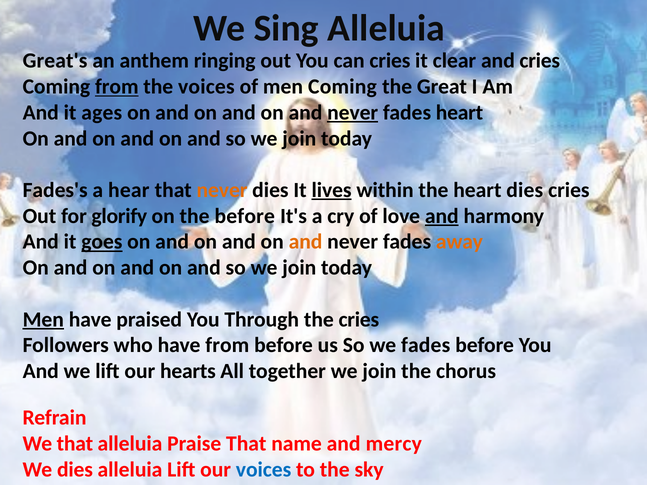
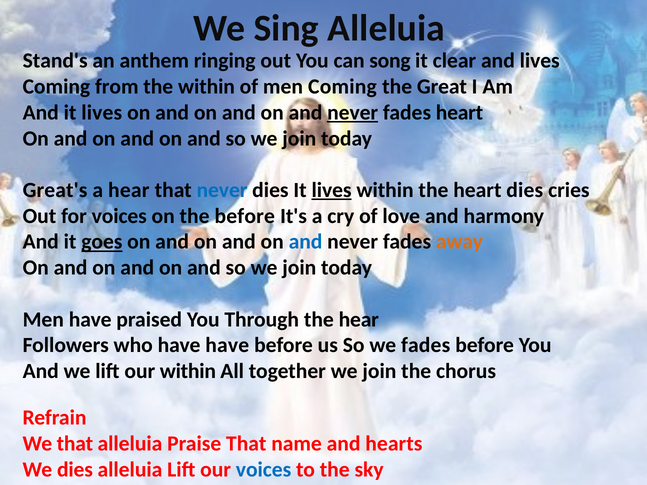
Great's: Great's -> Stand's
can cries: cries -> song
and cries: cries -> lives
from at (117, 87) underline: present -> none
the voices: voices -> within
And it ages: ages -> lives
Fades's: Fades's -> Great's
never at (222, 190) colour: orange -> blue
for glorify: glorify -> voices
and at (442, 216) underline: present -> none
and at (306, 242) colour: orange -> blue
Men at (43, 320) underline: present -> none
the cries: cries -> hear
have from: from -> have
our hearts: hearts -> within
mercy: mercy -> hearts
